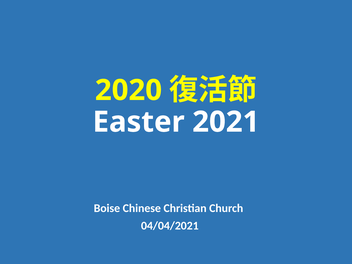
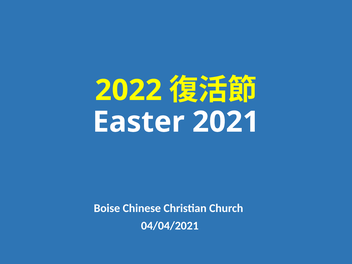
2020: 2020 -> 2022
